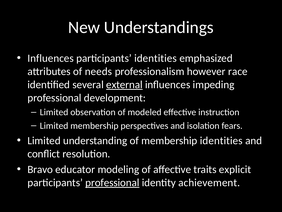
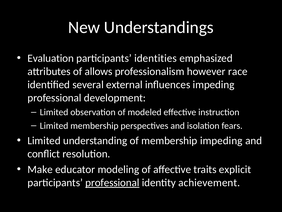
Influences at (51, 58): Influences -> Evaluation
needs: needs -> allows
external underline: present -> none
membership identities: identities -> impeding
Bravo: Bravo -> Make
